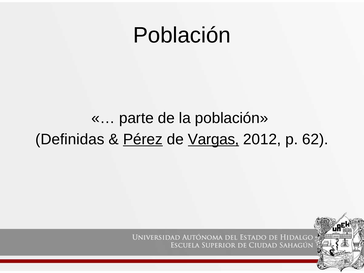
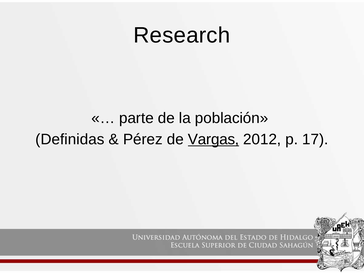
Población at (182, 35): Población -> Research
Pérez underline: present -> none
62: 62 -> 17
